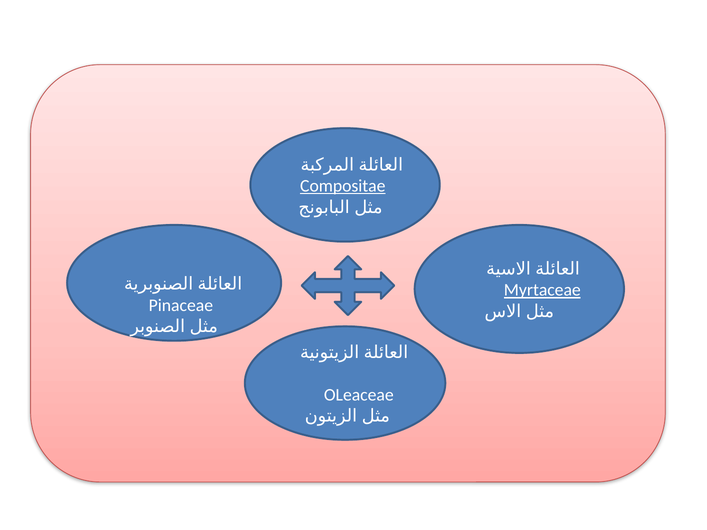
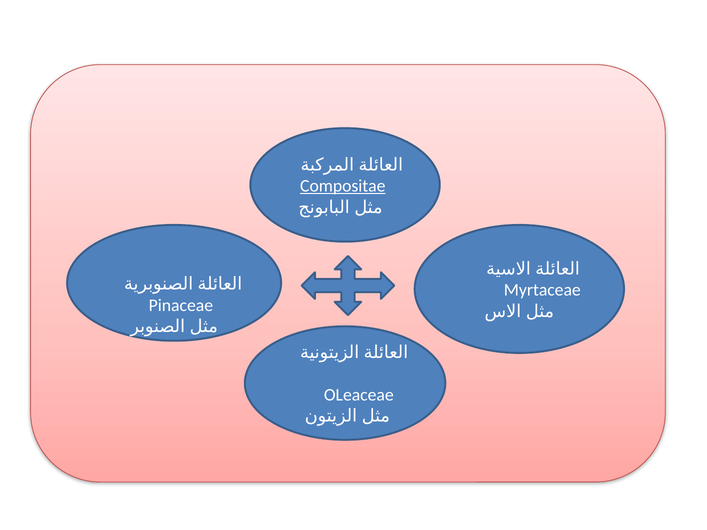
Myrtaceae underline: present -> none
